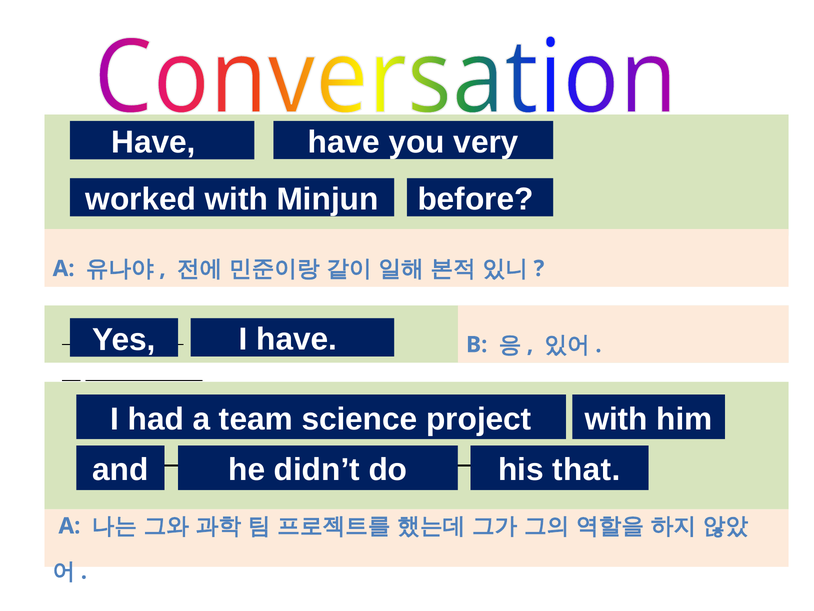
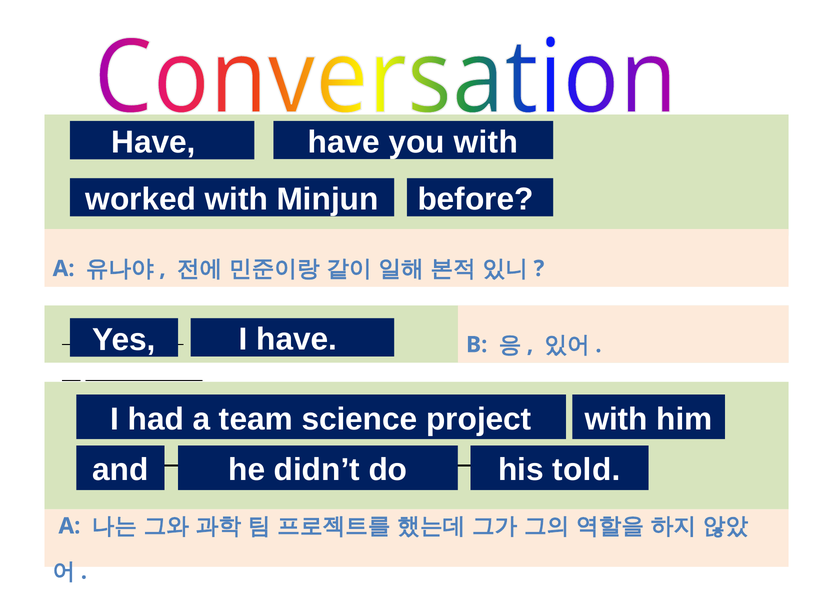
you very: very -> with
that: that -> told
